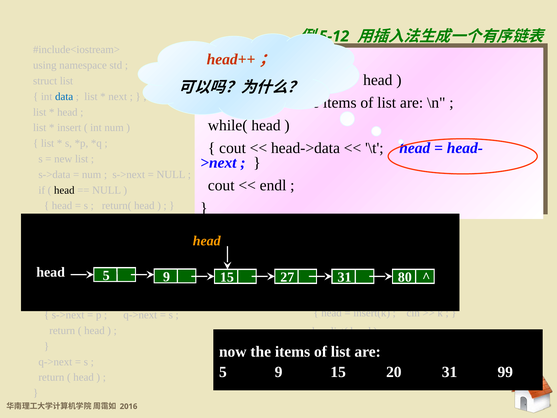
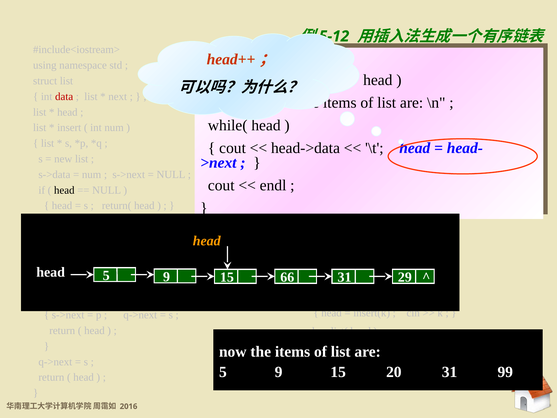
data colour: blue -> red
27: 27 -> 66
80: 80 -> 29
